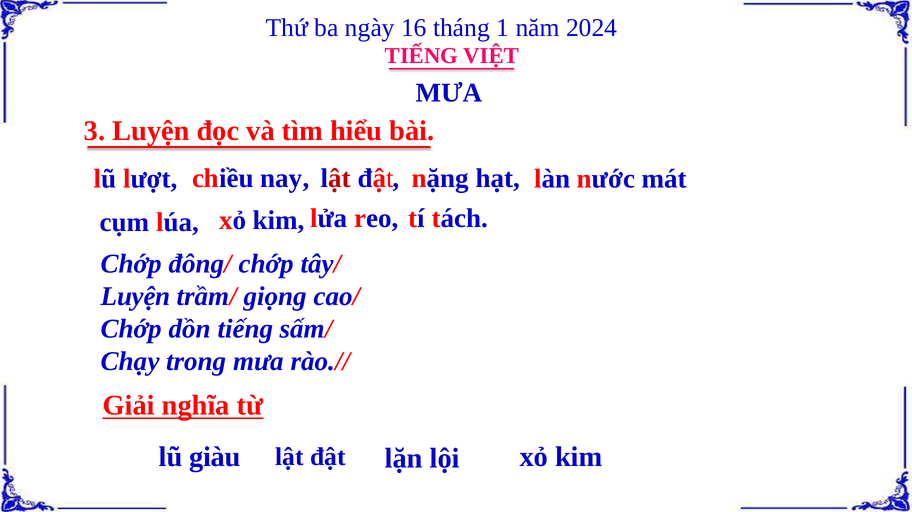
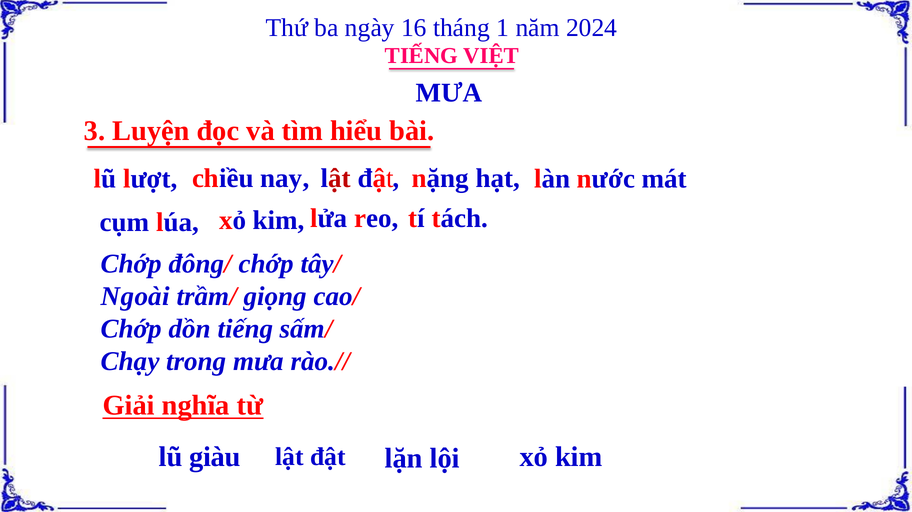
Luyện at (136, 296): Luyện -> Ngoài
